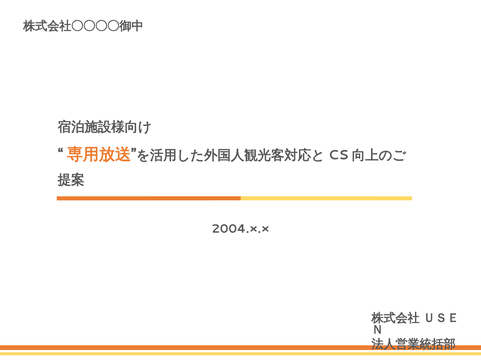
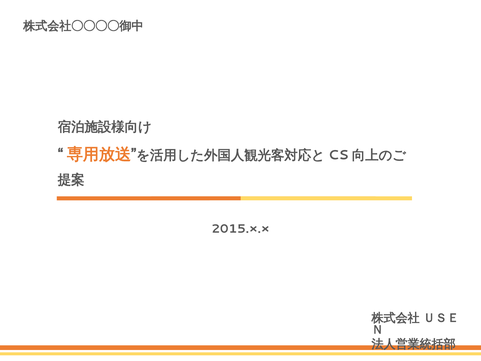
2004.×.×: 2004.×.× -> 2015.×.×
